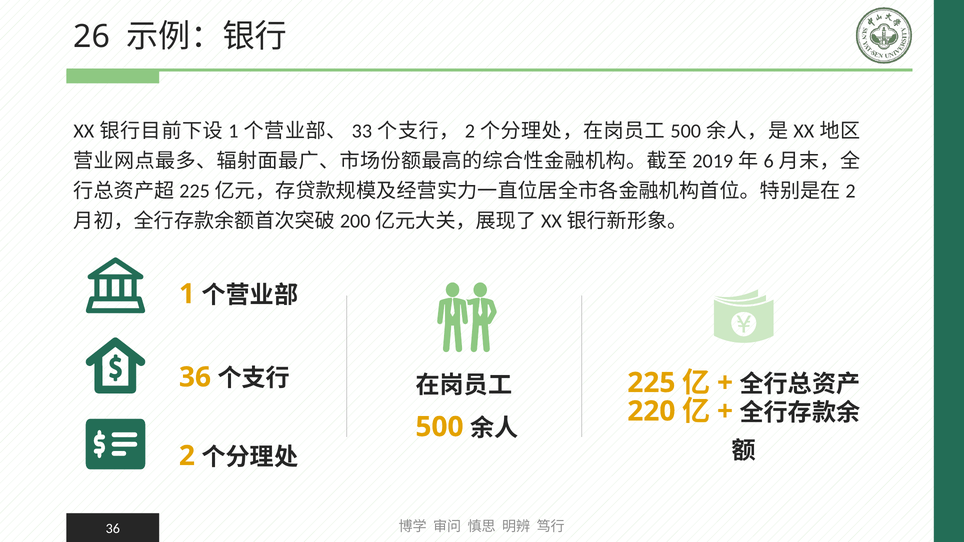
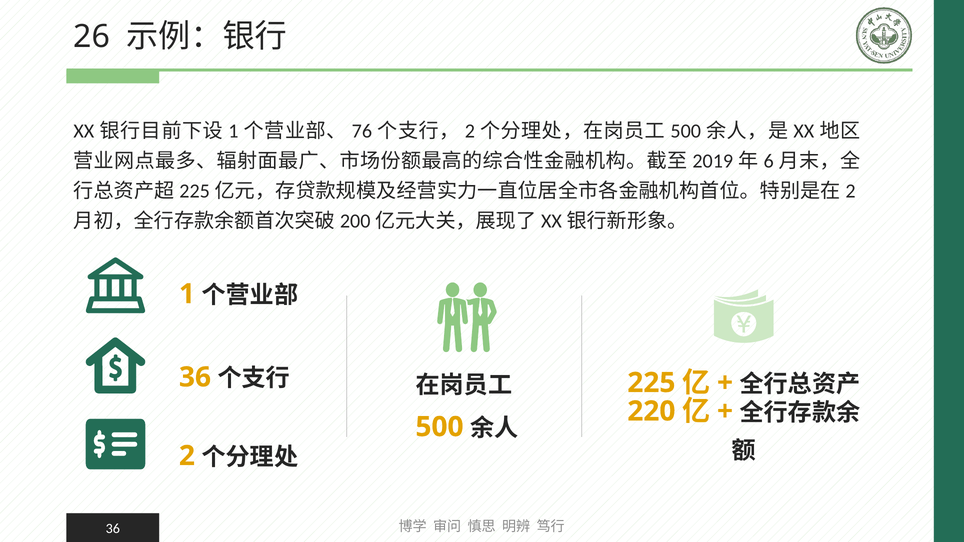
33: 33 -> 76
